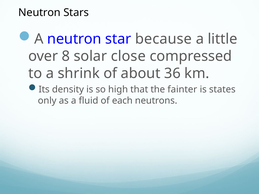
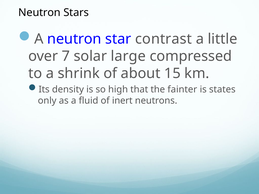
because: because -> contrast
8: 8 -> 7
close: close -> large
36: 36 -> 15
each: each -> inert
